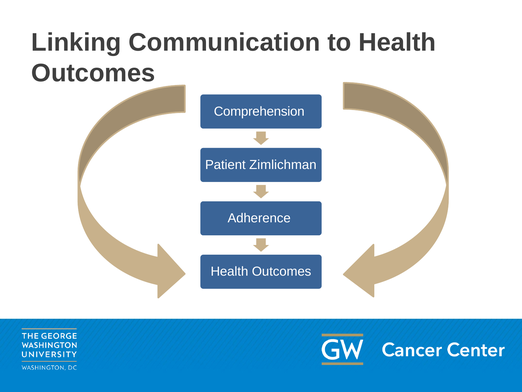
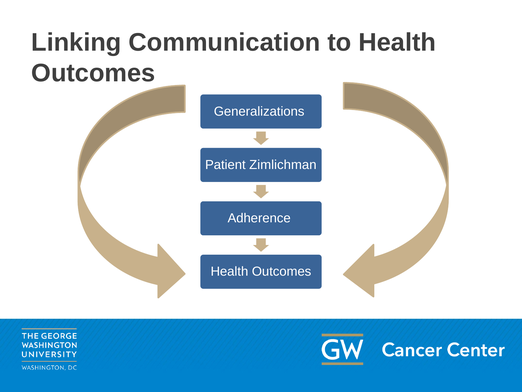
Comprehension: Comprehension -> Generalizations
